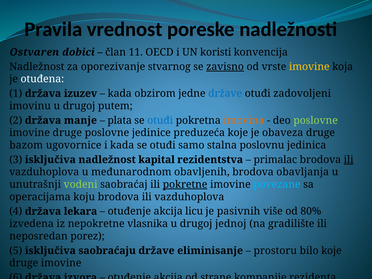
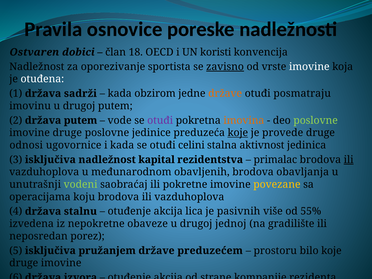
vrednost: vrednost -> osnovice
11: 11 -> 18
stvarnog: stvarnog -> sportista
imovine at (309, 67) colour: yellow -> white
izuzev: izuzev -> sadrži
države at (225, 93) colour: blue -> orange
zadovoljeni: zadovoljeni -> posmatraju
država manje: manje -> putem
plata: plata -> vode
otuđi at (160, 120) colour: blue -> purple
koje at (238, 133) underline: none -> present
obaveza: obaveza -> provede
bazom: bazom -> odnosi
otuđi samo: samo -> celini
poslovnu: poslovnu -> aktivnost
pokretne underline: present -> none
povezane colour: light blue -> yellow
lekara: lekara -> stalnu
licu: licu -> lica
80%: 80% -> 55%
vlasnika: vlasnika -> obaveze
saobraćaju: saobraćaju -> pružanjem
eliminisanje: eliminisanje -> preduzećem
